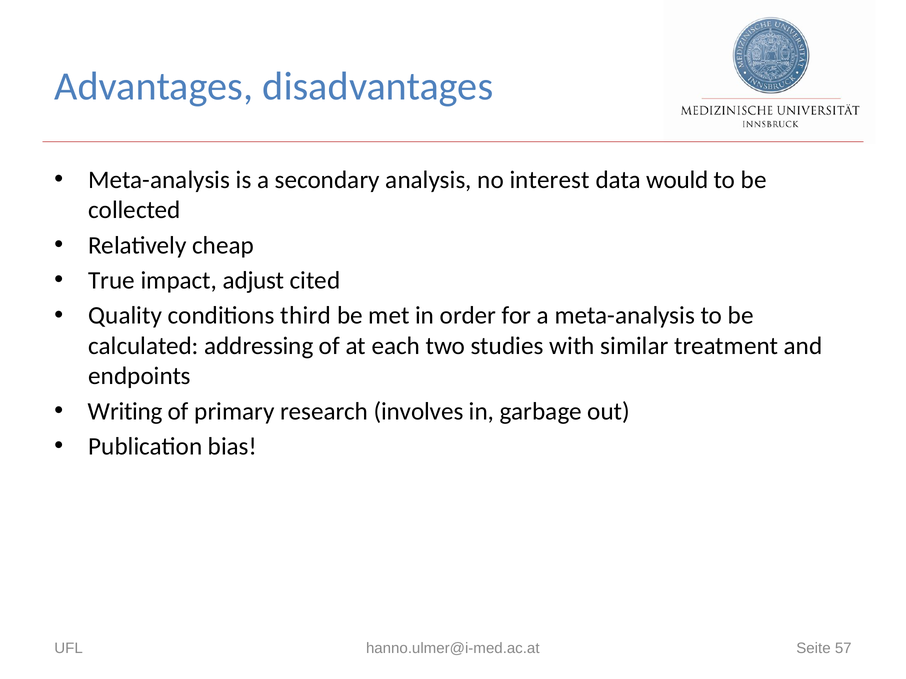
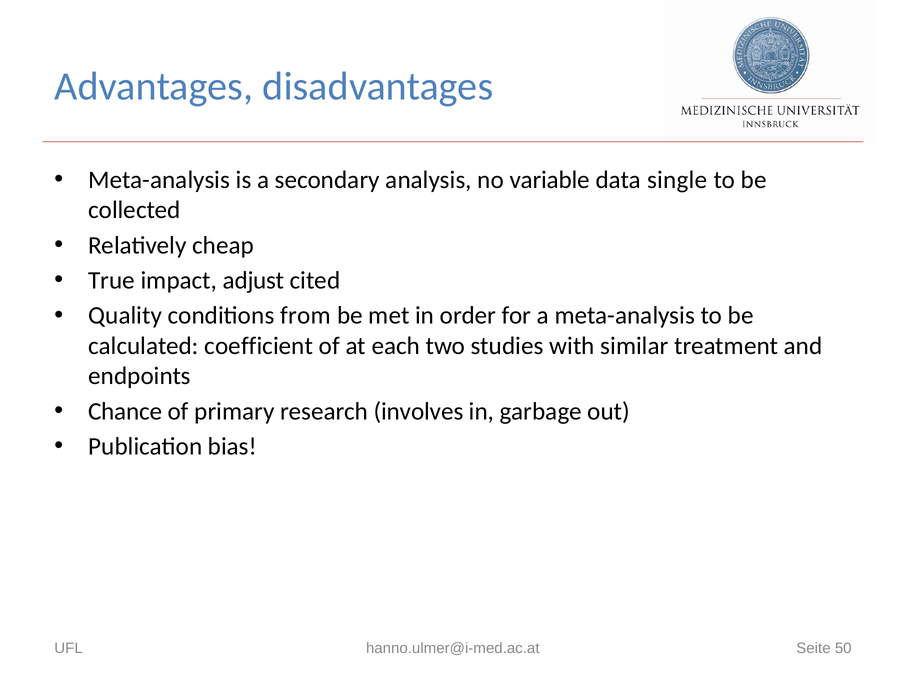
interest: interest -> variable
would: would -> single
third: third -> from
addressing: addressing -> coefficient
Writing: Writing -> Chance
57: 57 -> 50
